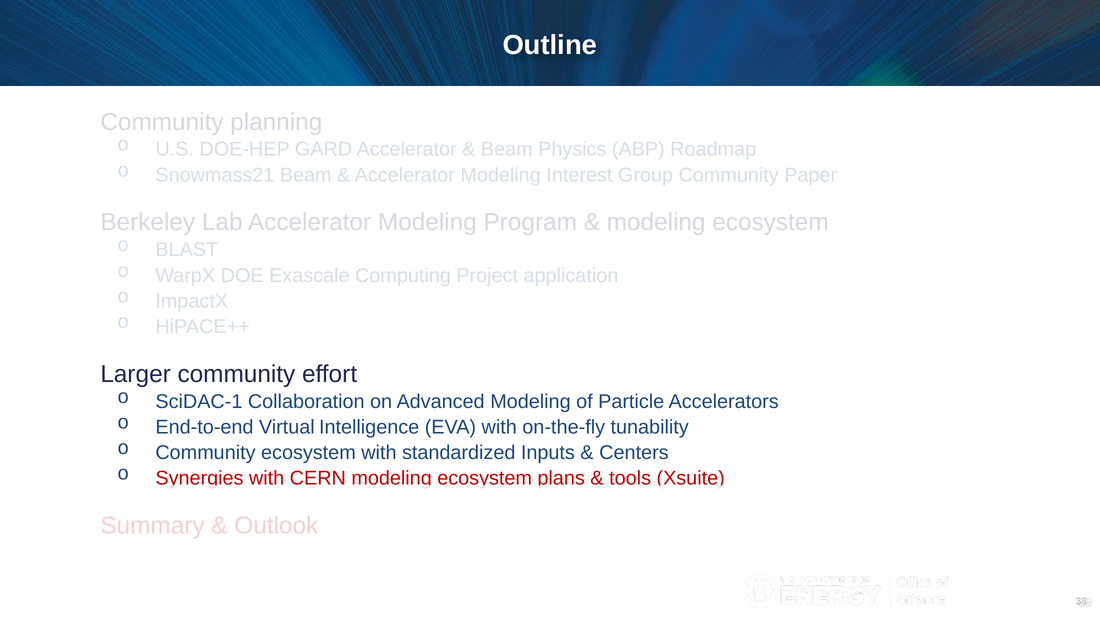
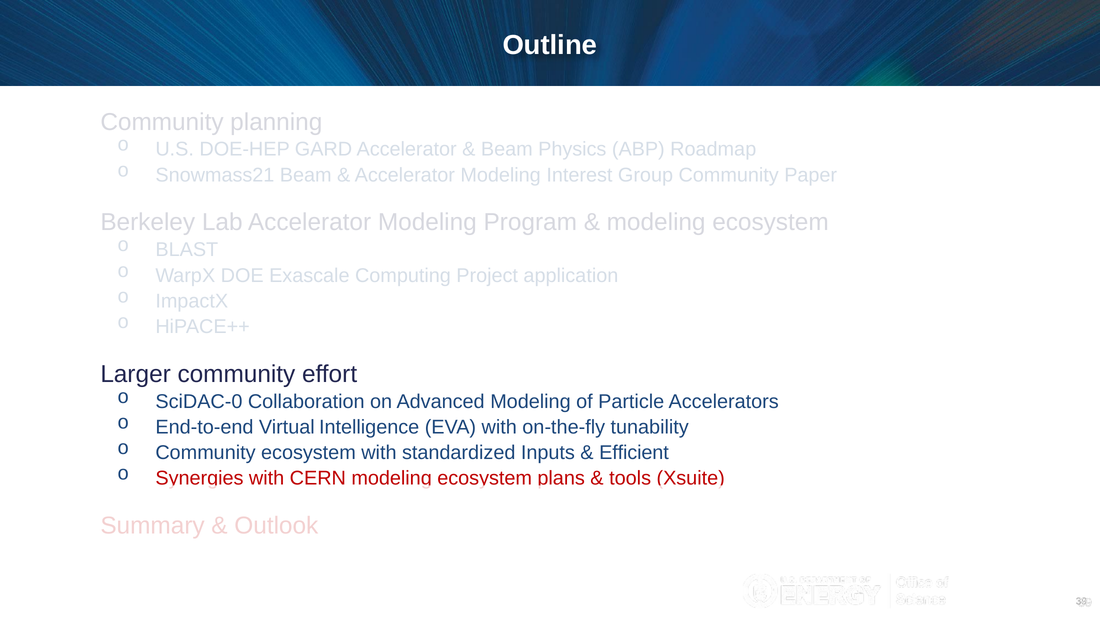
SciDAC-1: SciDAC-1 -> SciDAC-0
Centers: Centers -> Efficient
